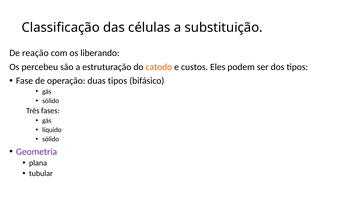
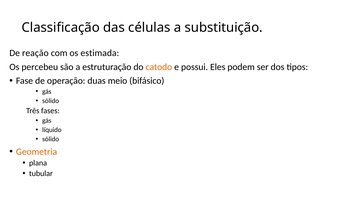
liberando: liberando -> estimada
custos: custos -> possui
duas tipos: tipos -> meio
Geometria colour: purple -> orange
